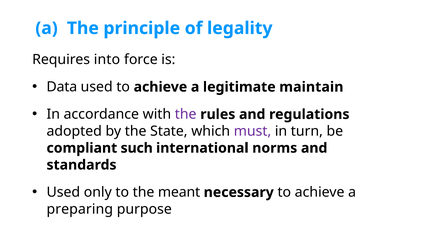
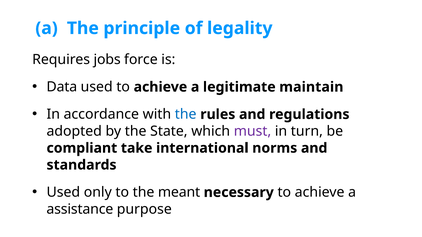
into: into -> jobs
the at (186, 115) colour: purple -> blue
such: such -> take
preparing: preparing -> assistance
